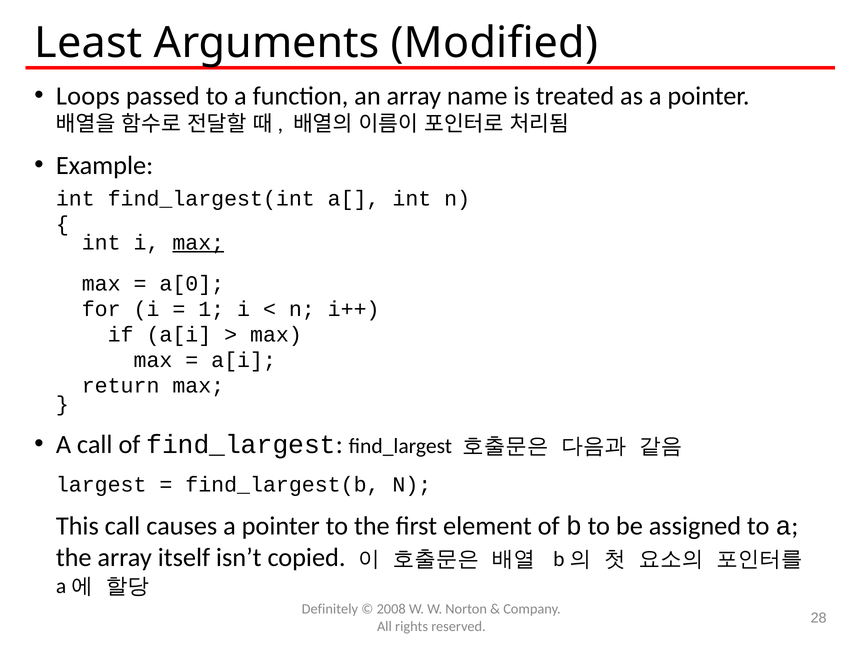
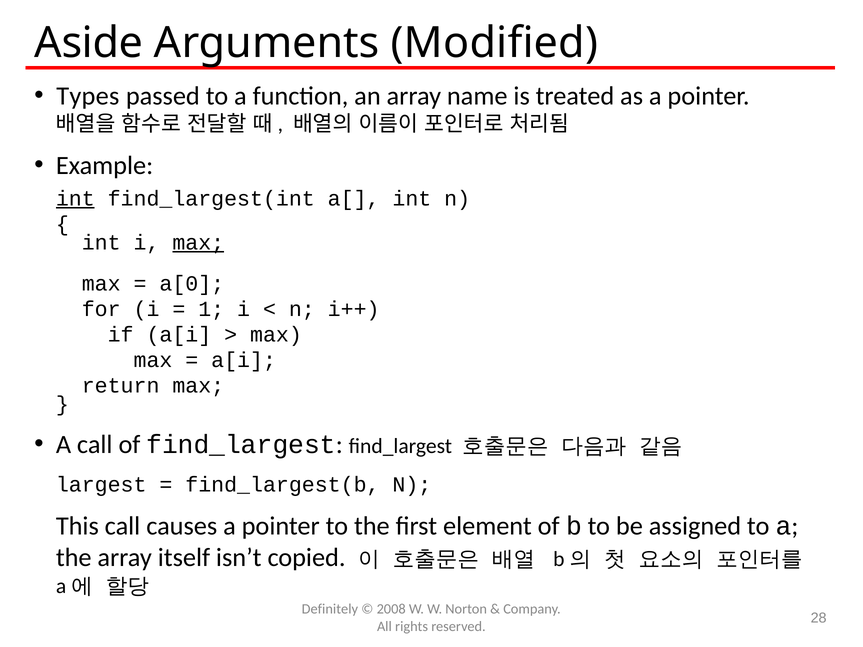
Least: Least -> Aside
Loops: Loops -> Types
int at (75, 198) underline: none -> present
